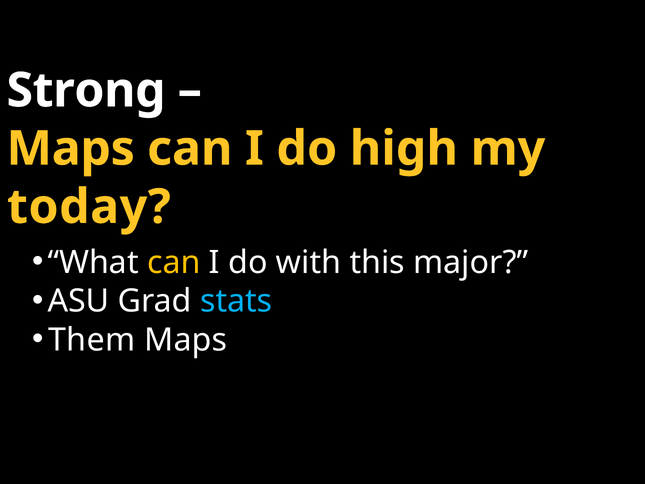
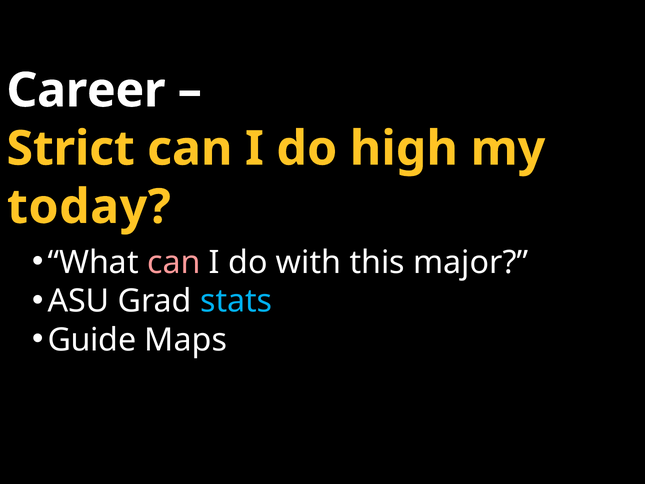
Strong: Strong -> Career
Maps at (71, 149): Maps -> Strict
can at (174, 262) colour: yellow -> pink
Them: Them -> Guide
